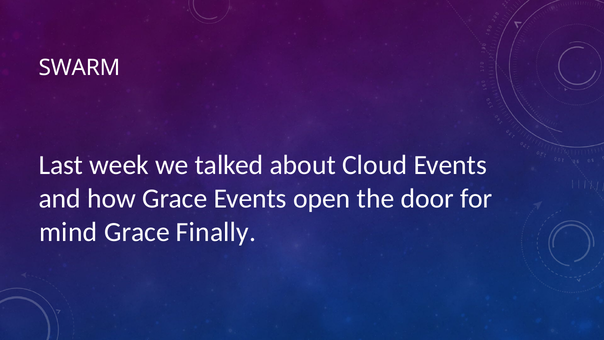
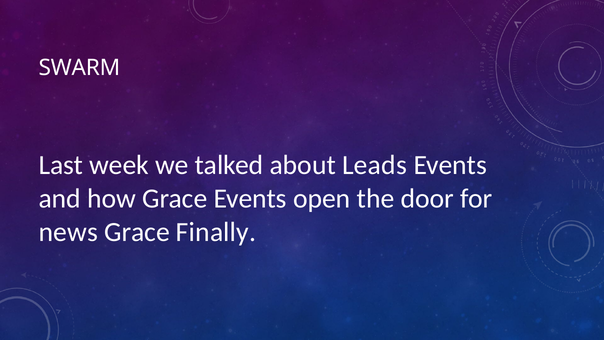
Cloud: Cloud -> Leads
mind: mind -> news
